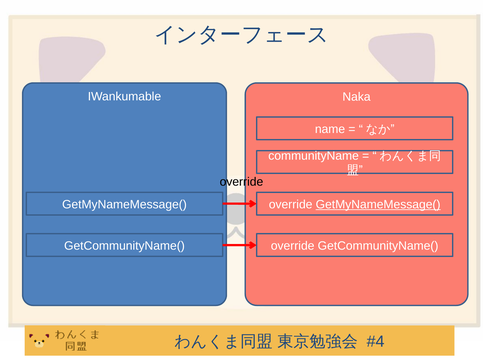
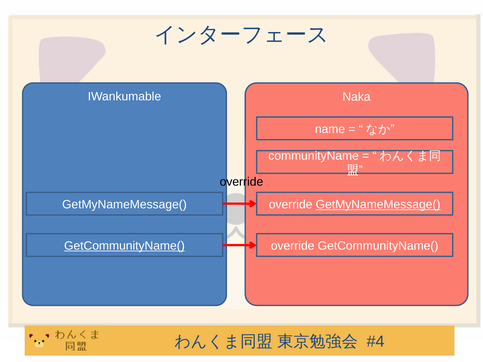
GetCommunityName( at (124, 246) underline: none -> present
